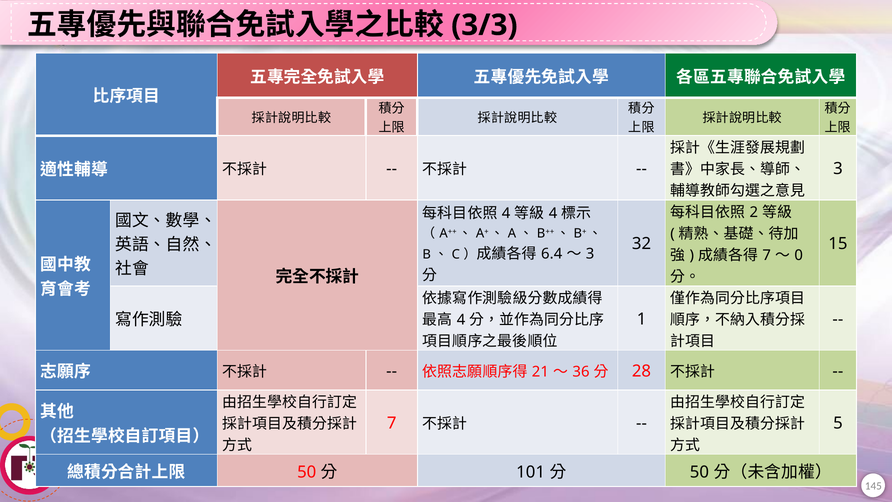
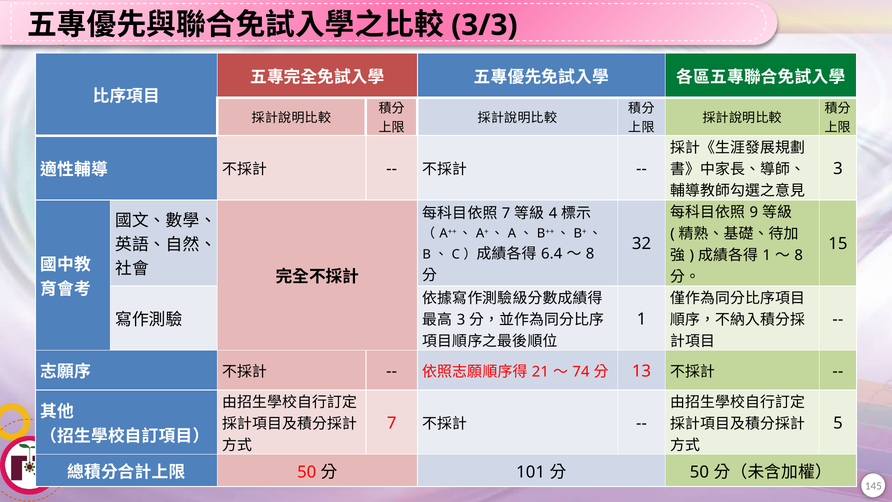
2: 2 -> 9
4 at (506, 213): 4 -> 7
7 at (767, 255): 7 -> 1
0 at (799, 255): 0 -> 8
3 at (590, 254): 3 -> 8
4 at (461, 319): 4 -> 3
36: 36 -> 74
28: 28 -> 13
